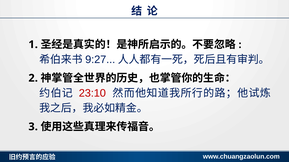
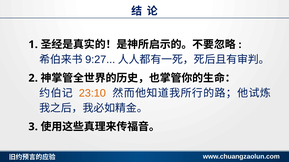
23:10 colour: red -> orange
